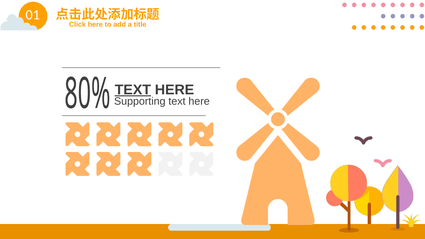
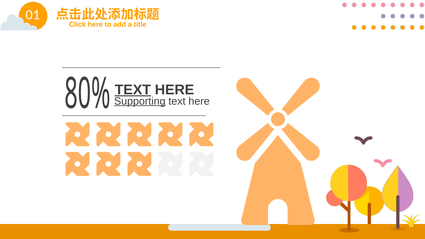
Supporting underline: none -> present
